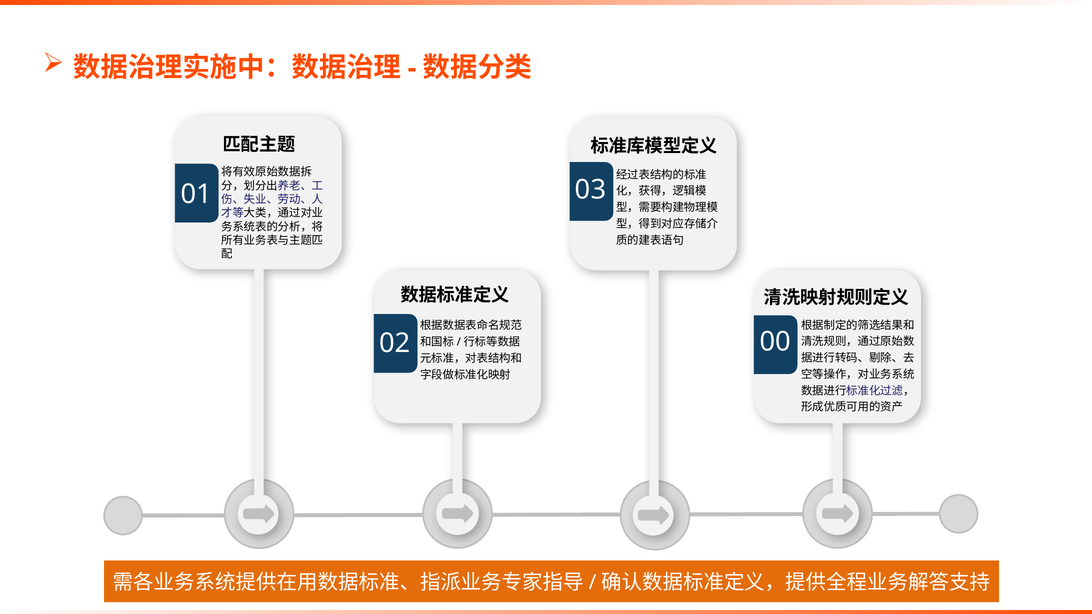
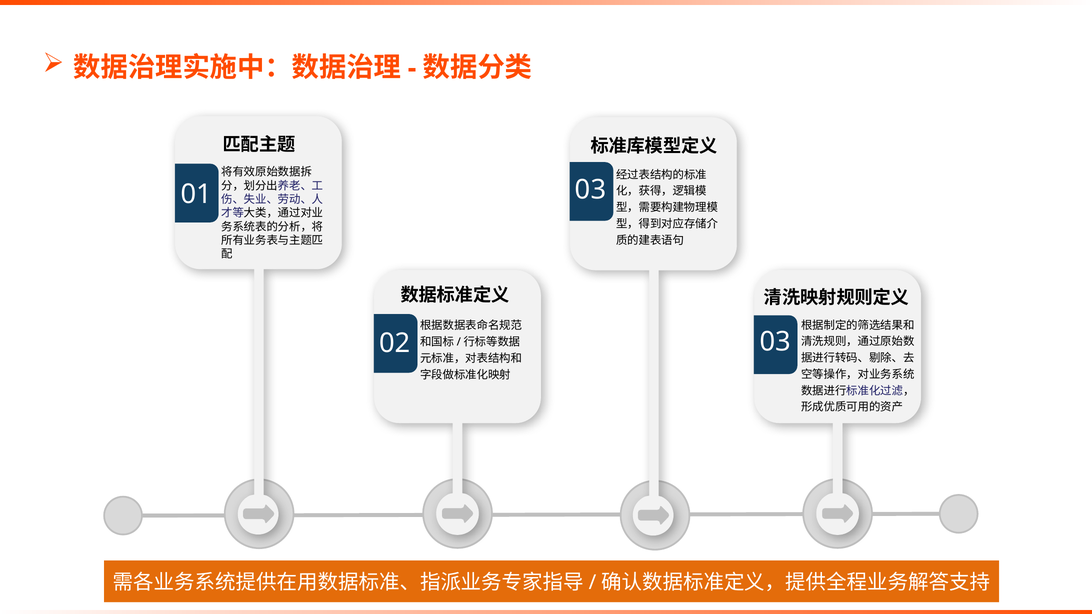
02 00: 00 -> 03
